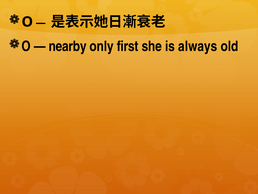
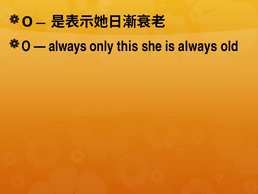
nearby at (68, 46): nearby -> always
first: first -> this
